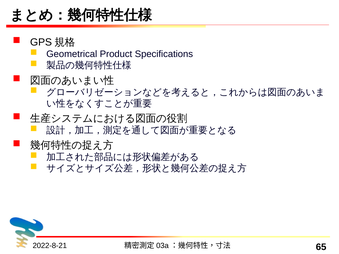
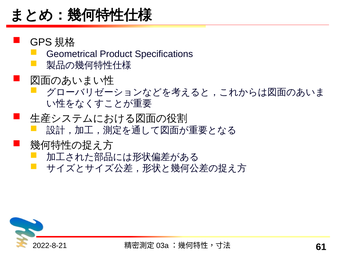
65: 65 -> 61
